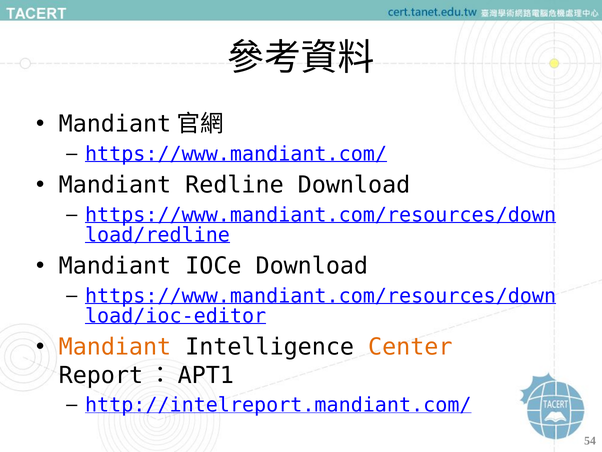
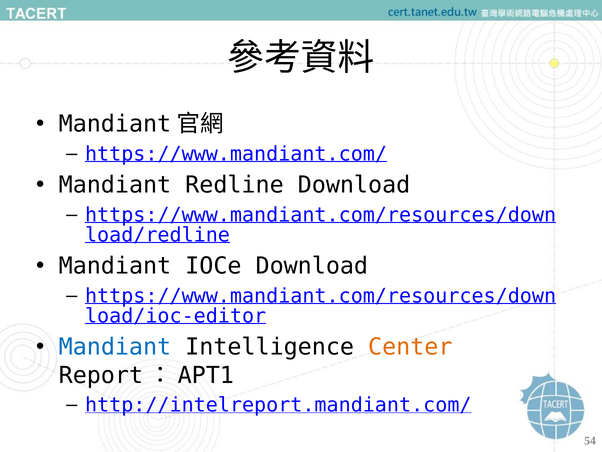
Mandiant at (115, 347) colour: orange -> blue
